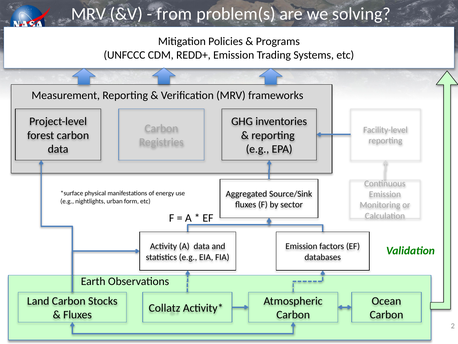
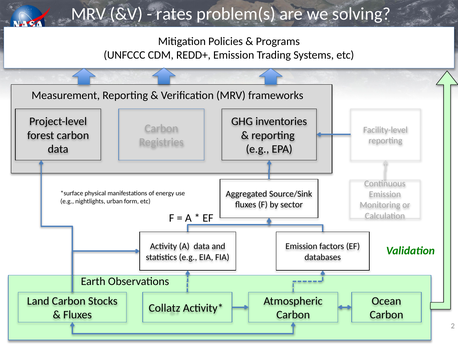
from: from -> rates
